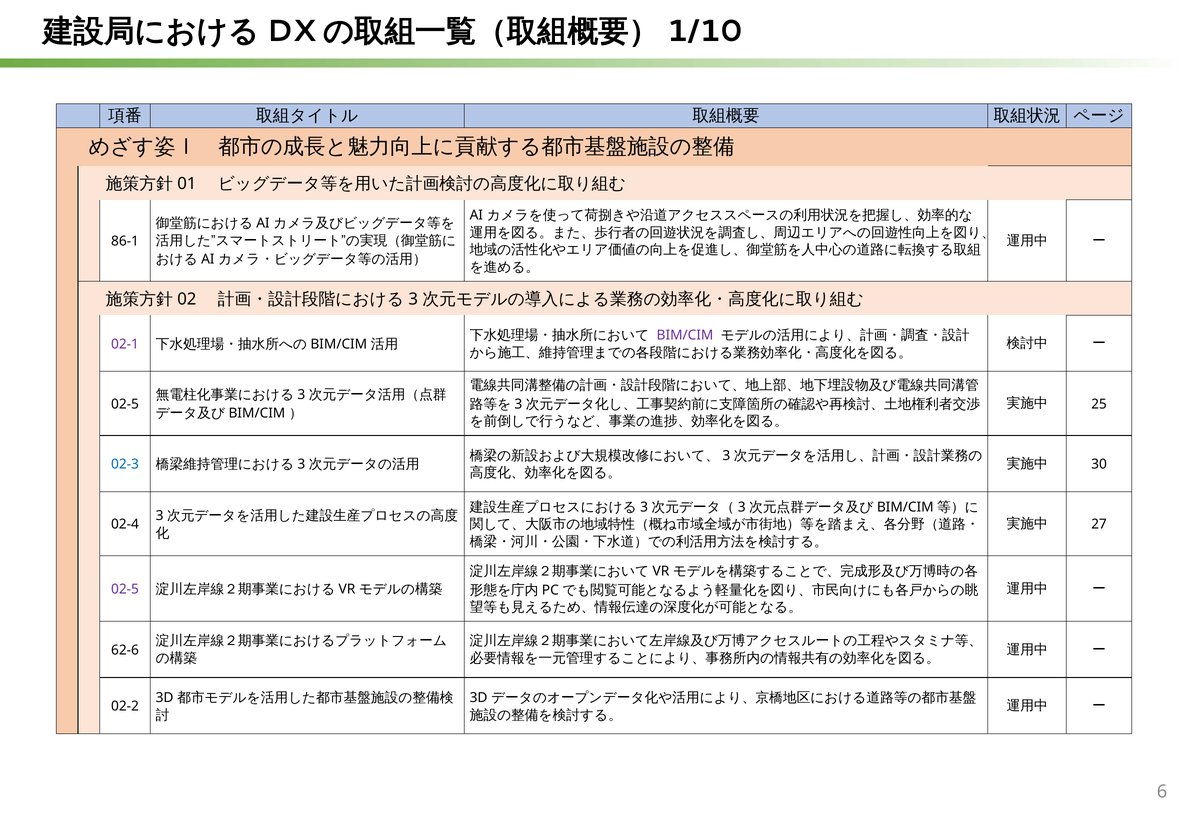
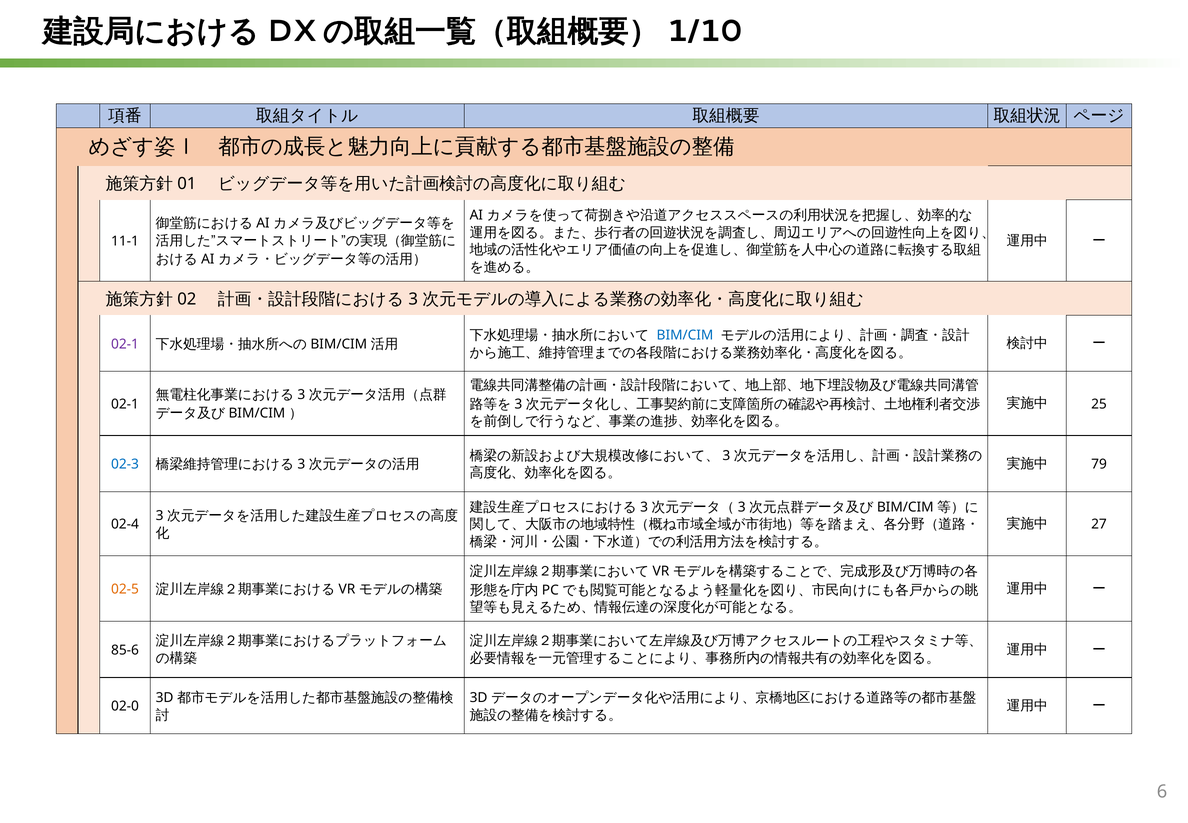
86-1: 86-1 -> 11-1
BIM/CIM at (685, 335) colour: purple -> blue
02-5 at (125, 404): 02-5 -> 02-1
30: 30 -> 79
02-5 at (125, 589) colour: purple -> orange
62-6: 62-6 -> 85-6
02-2: 02-2 -> 02-0
